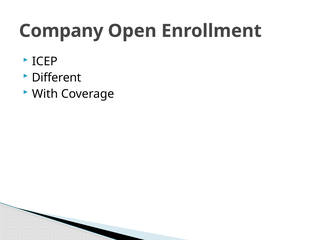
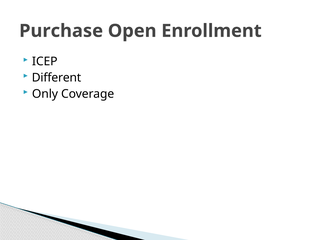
Company: Company -> Purchase
With: With -> Only
